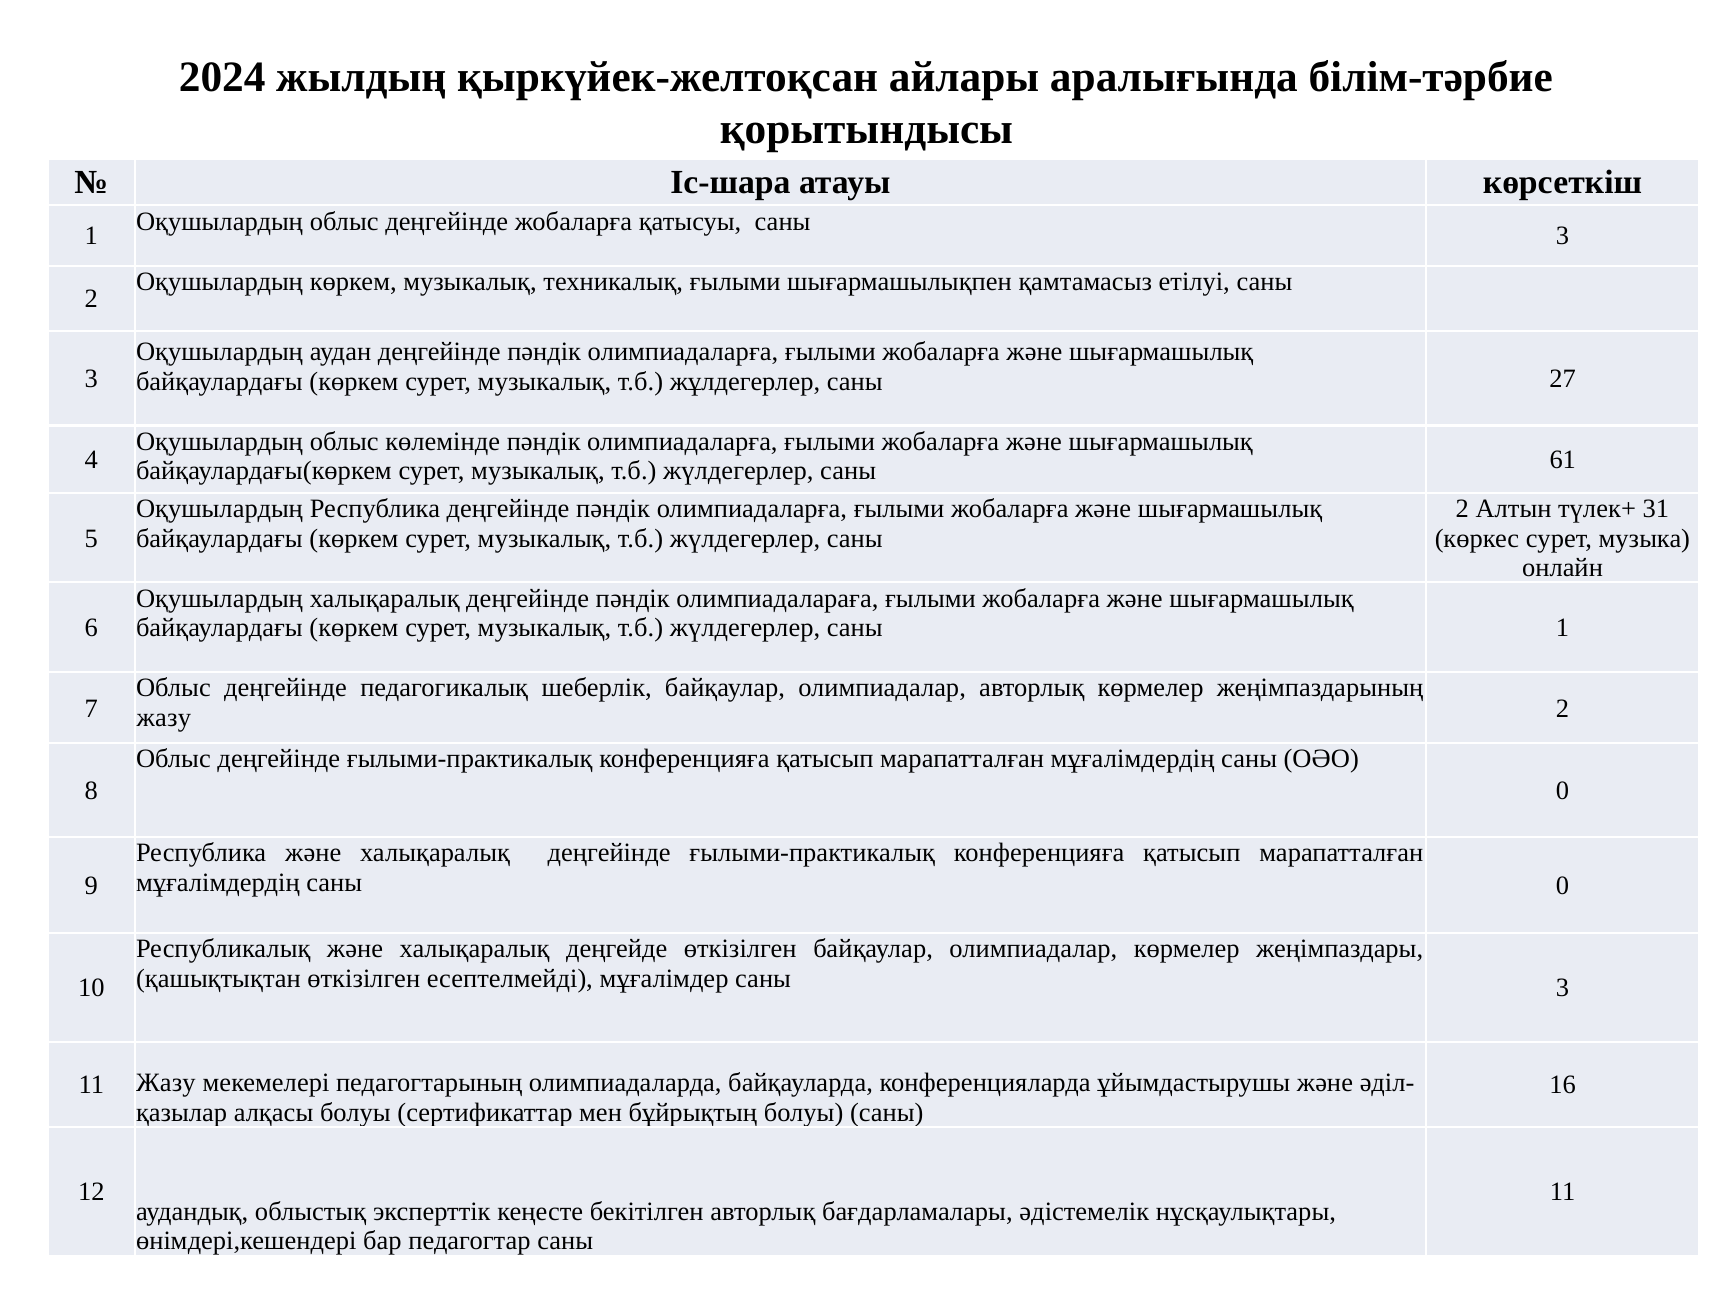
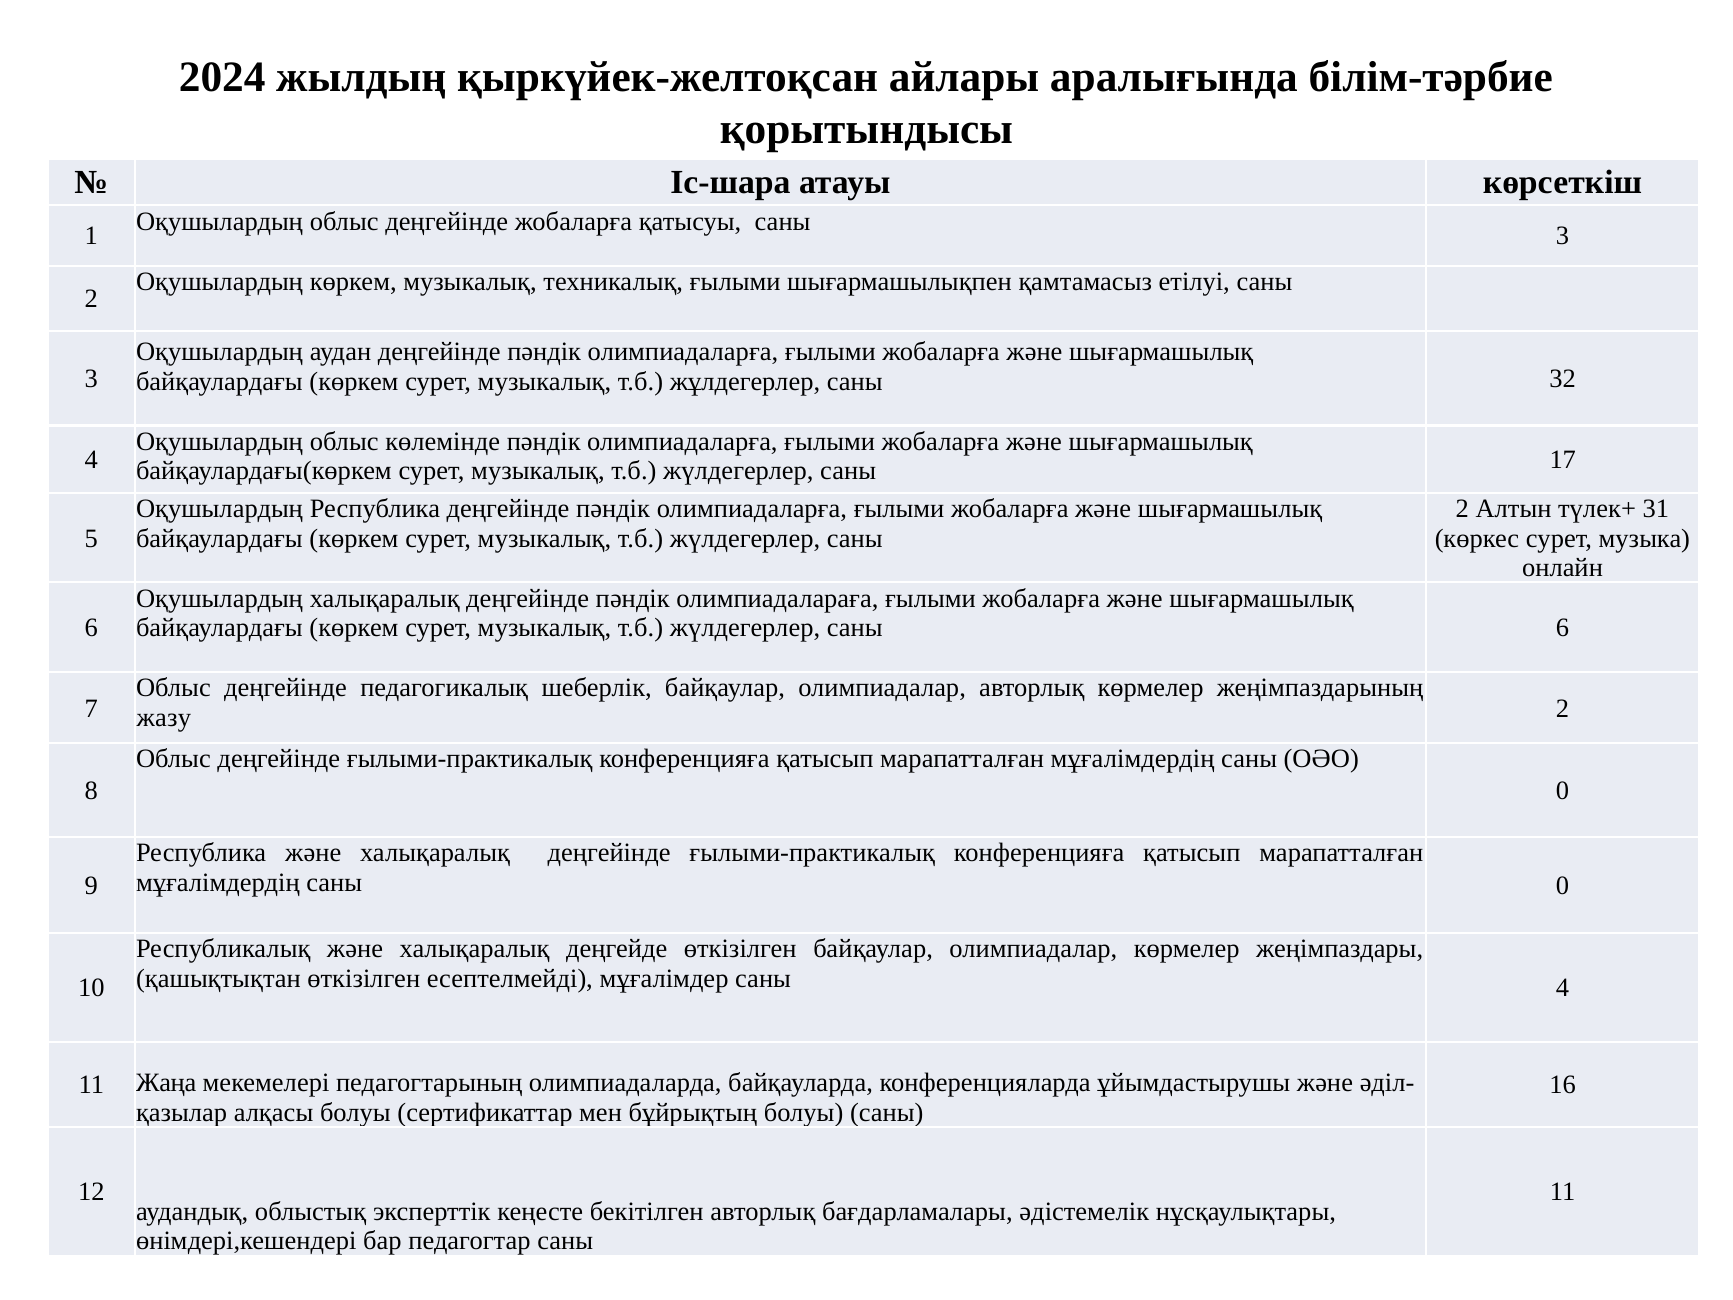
27: 27 -> 32
61: 61 -> 17
саны 1: 1 -> 6
мұғалімдер саны 3: 3 -> 4
11 Жазу: Жазу -> Жаңа
